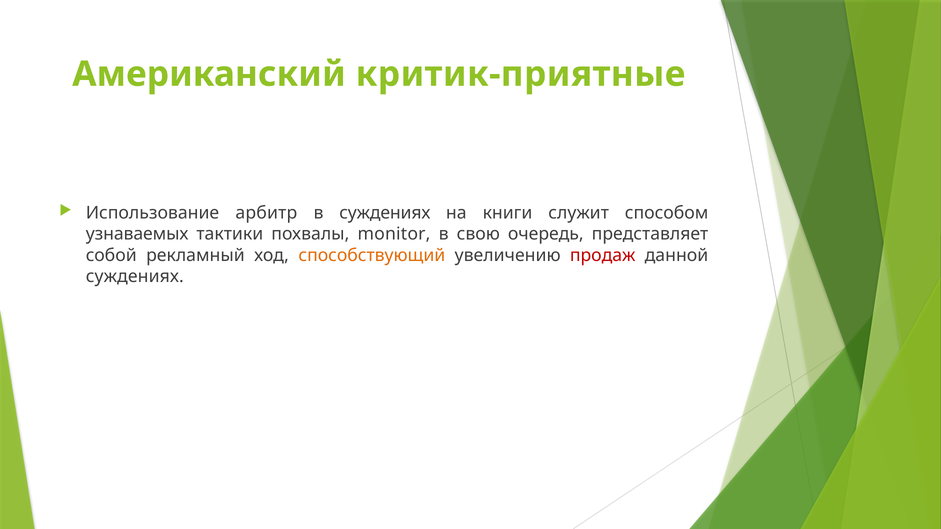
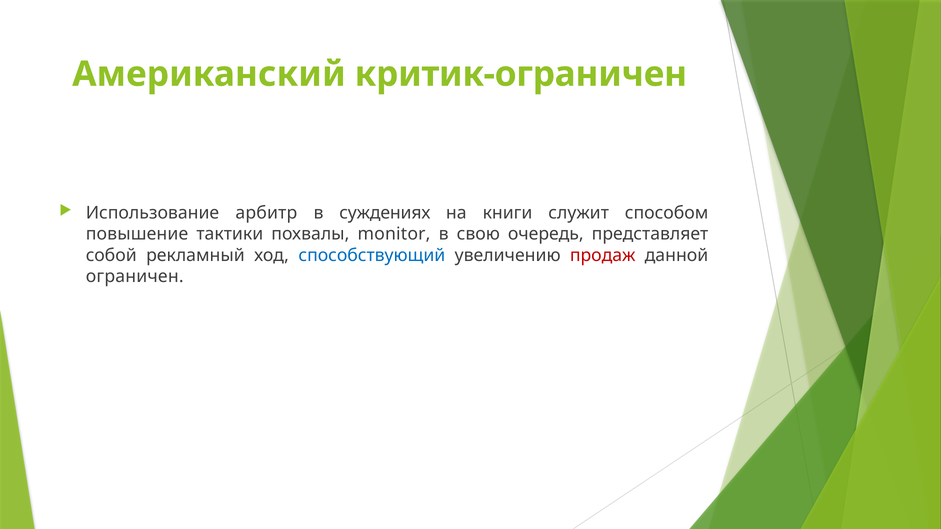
критик-приятные: критик-приятные -> критик-ограничен
узнаваемых: узнаваемых -> повышение
способствующий colour: orange -> blue
суждениях at (135, 277): суждениях -> ограничен
